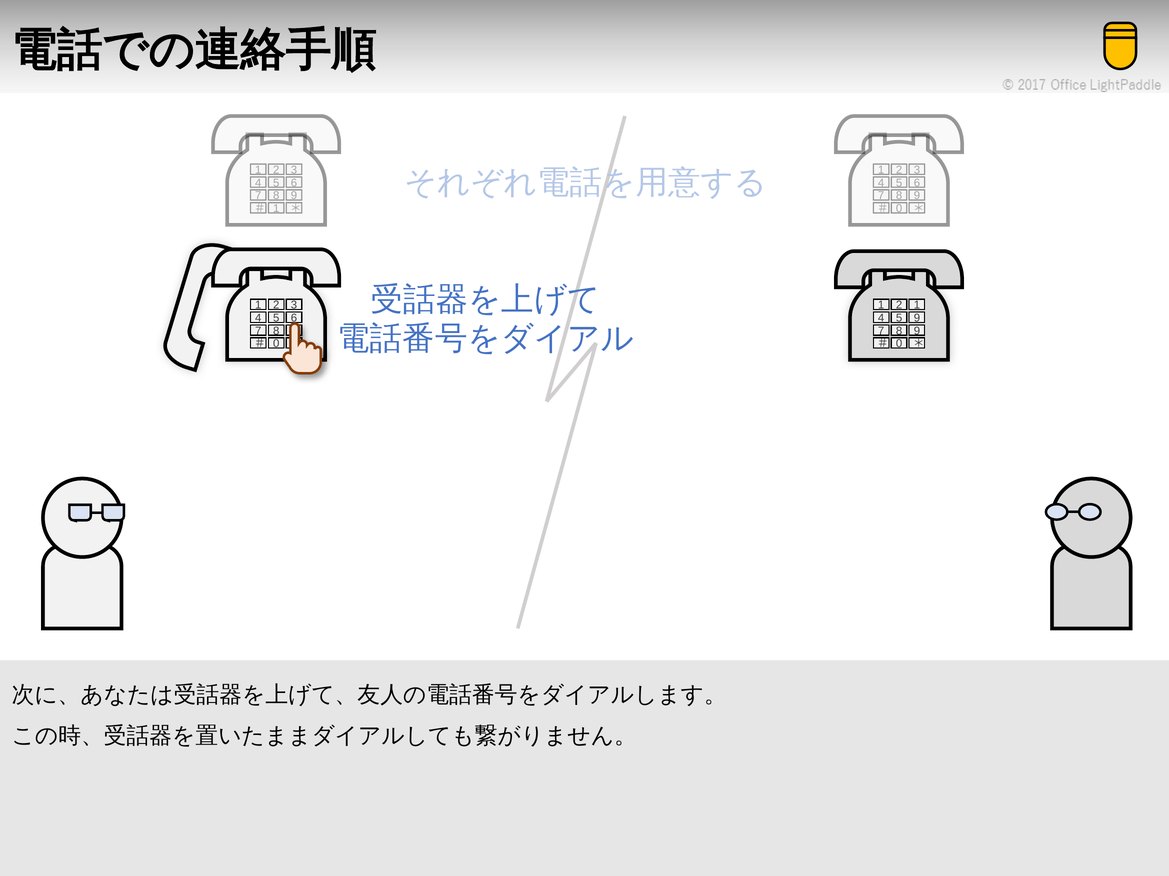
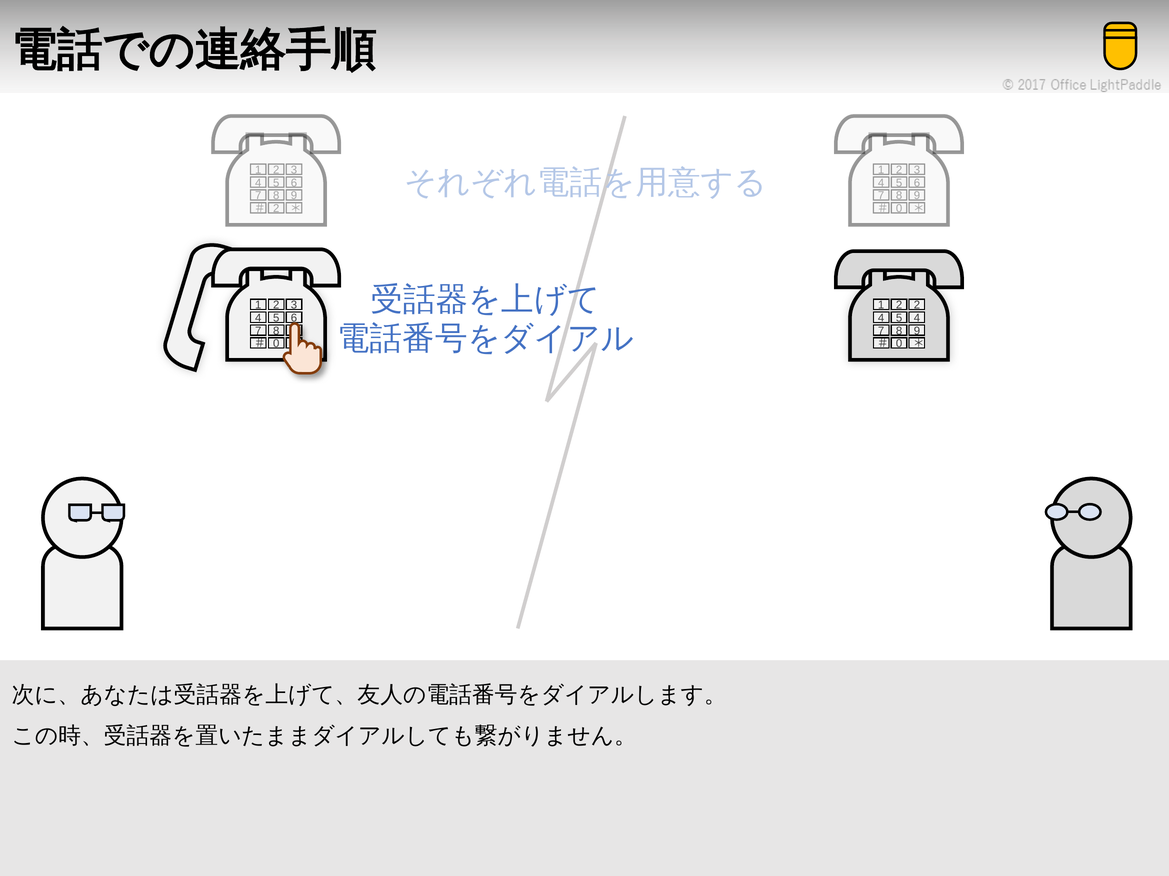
1 at (276, 209): 1 -> 2
2 1: 1 -> 2
5 9: 9 -> 4
